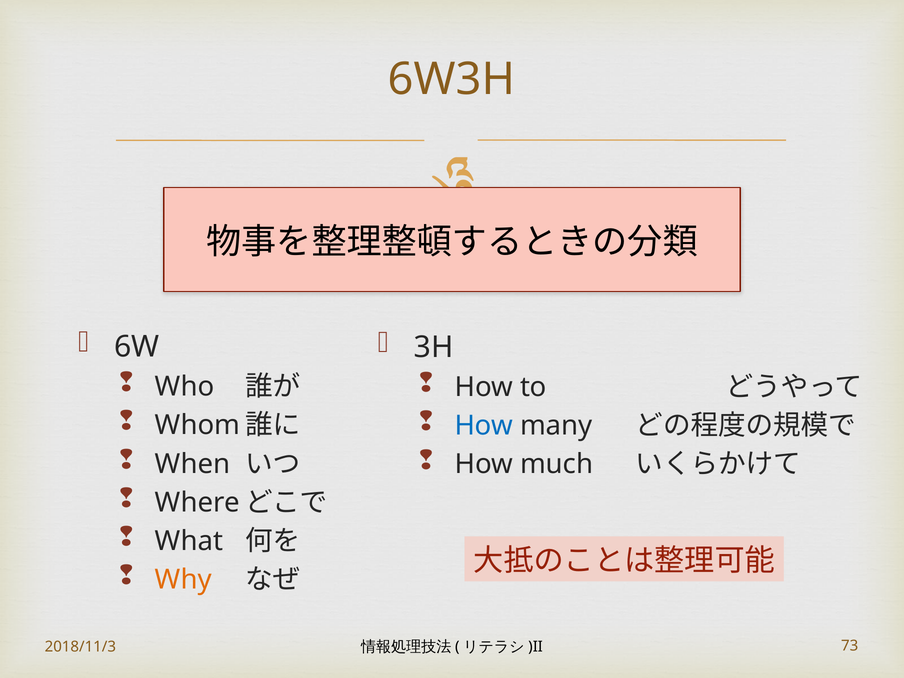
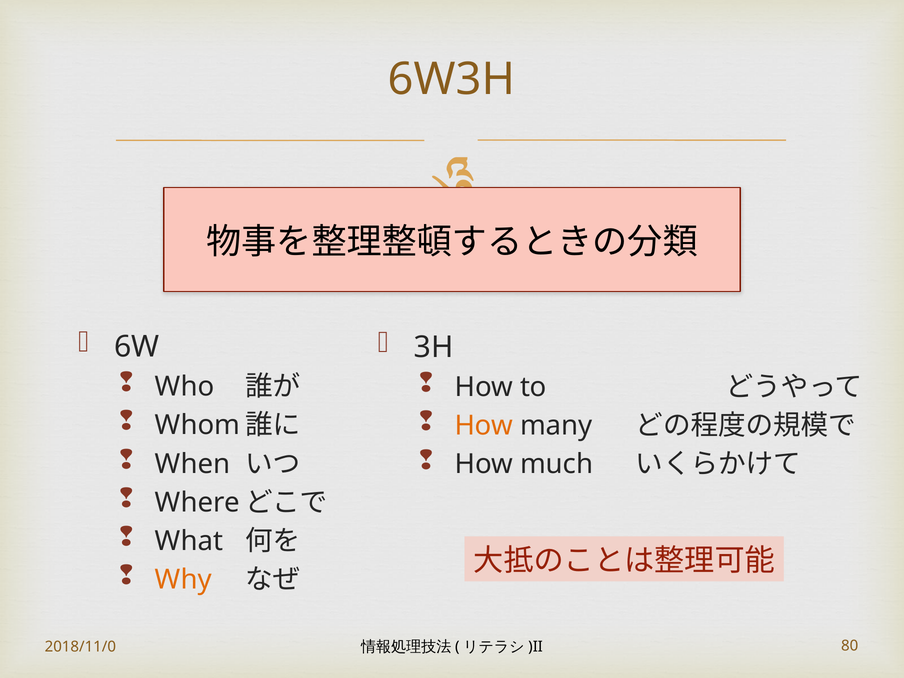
How at (484, 426) colour: blue -> orange
2018/11/3: 2018/11/3 -> 2018/11/0
73: 73 -> 80
